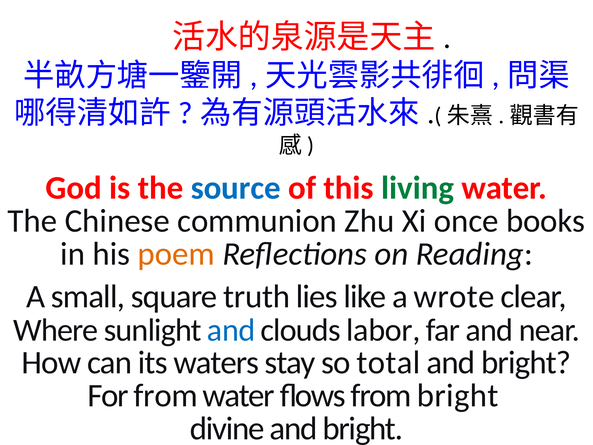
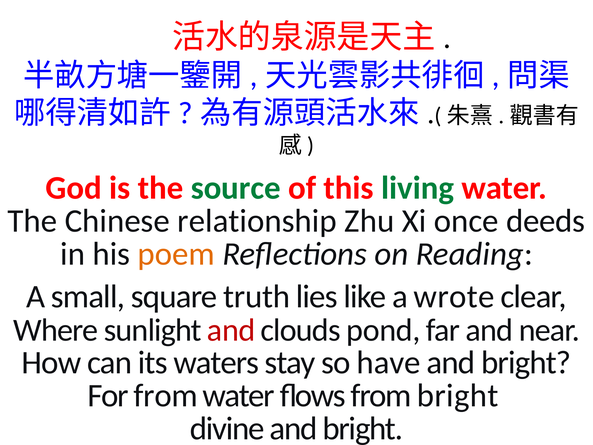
source colour: blue -> green
communion: communion -> relationship
books: books -> deeds
and at (231, 330) colour: blue -> red
labor: labor -> pond
total: total -> have
